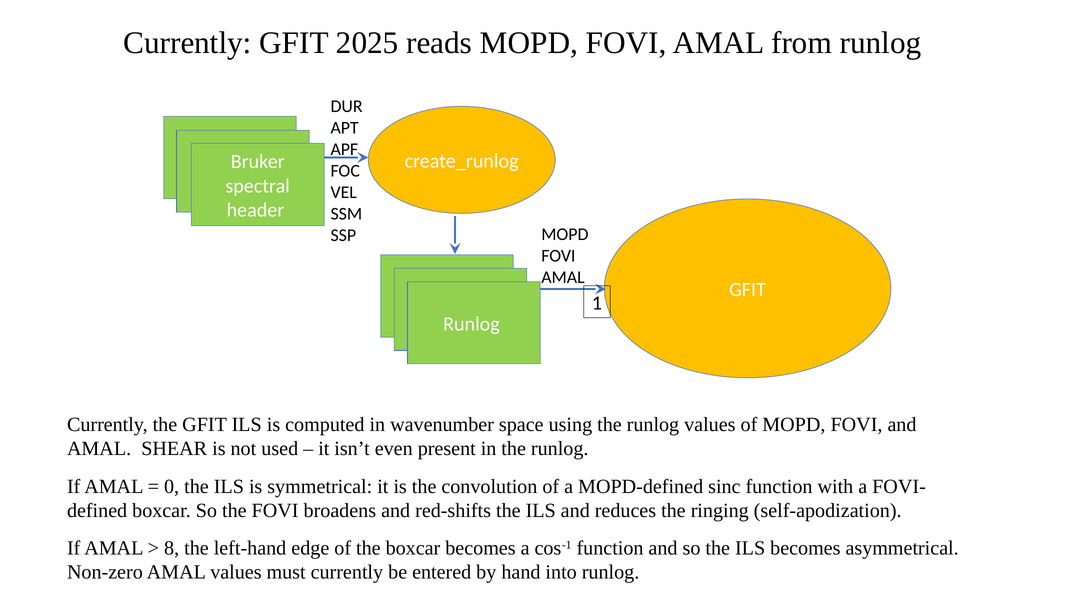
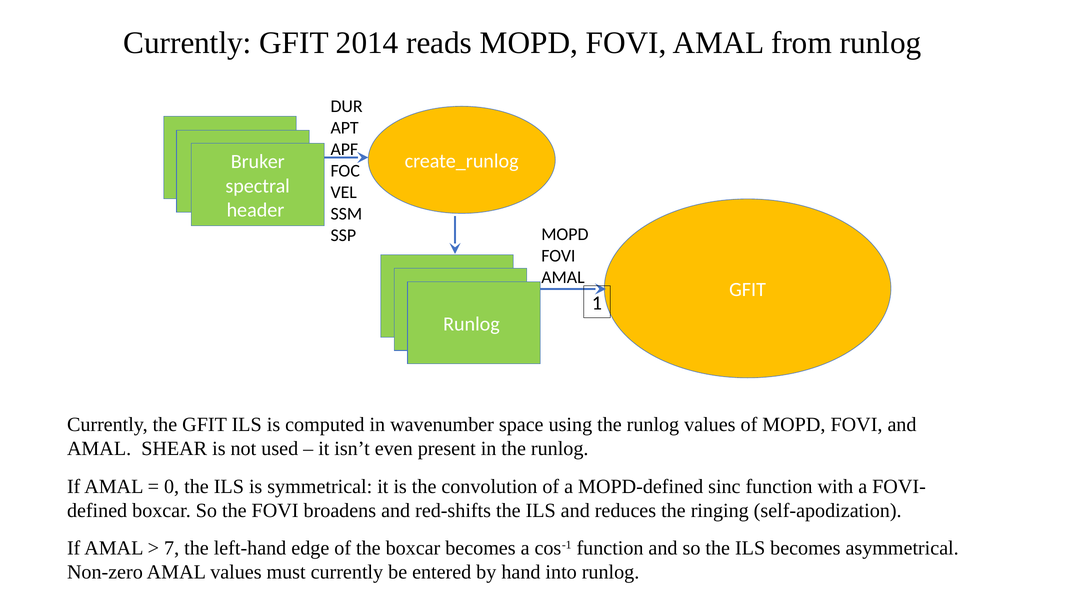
2025: 2025 -> 2014
8: 8 -> 7
